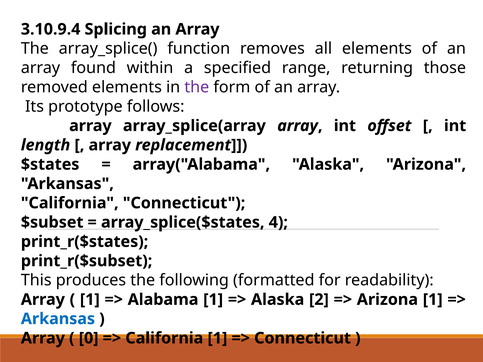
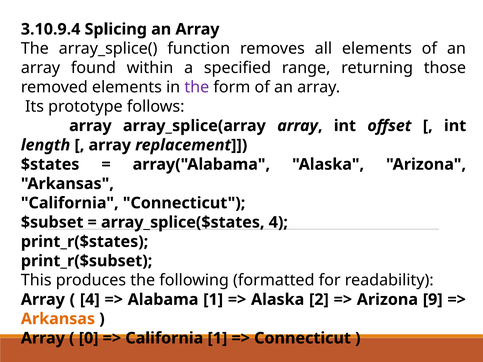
1 at (90, 300): 1 -> 4
Arizona 1: 1 -> 9
Arkansas at (58, 319) colour: blue -> orange
